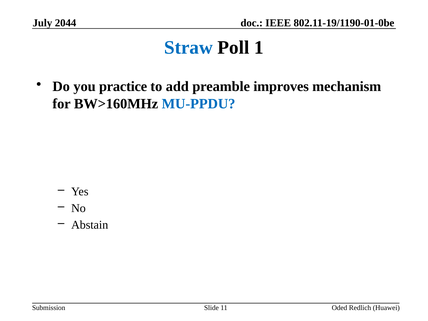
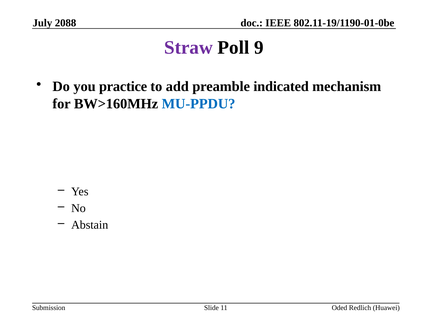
2044: 2044 -> 2088
Straw colour: blue -> purple
1: 1 -> 9
improves: improves -> indicated
